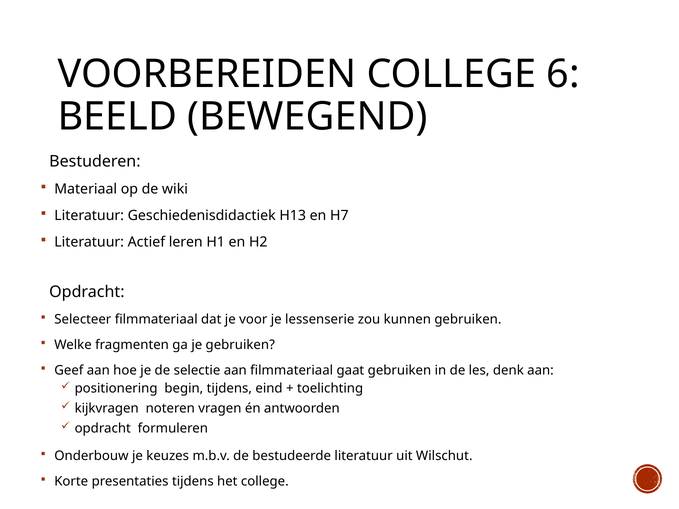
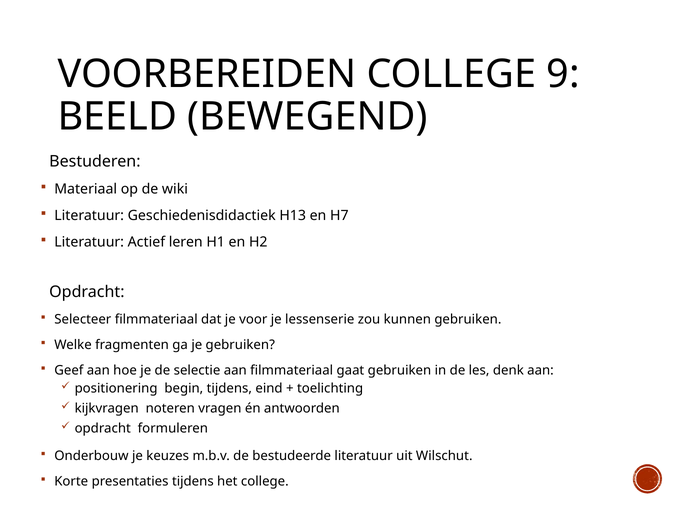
6: 6 -> 9
